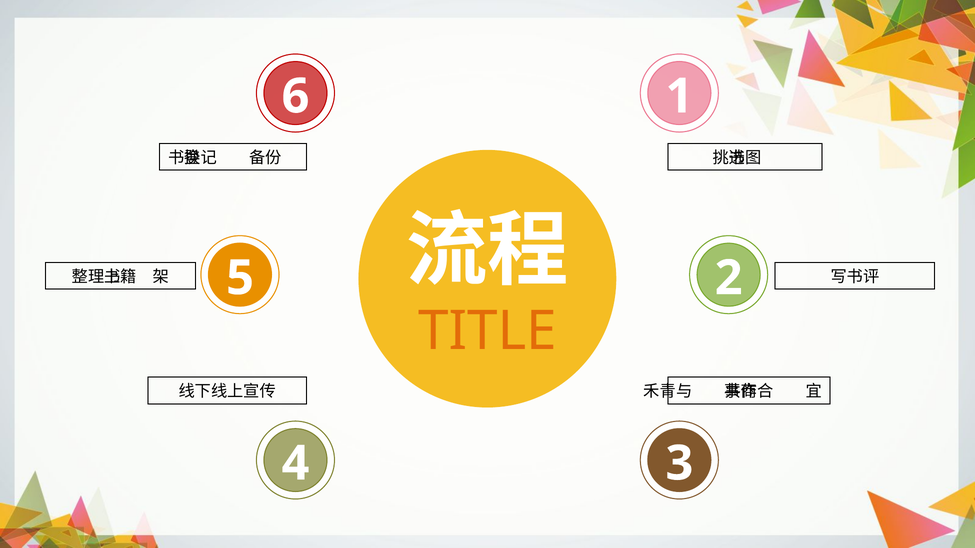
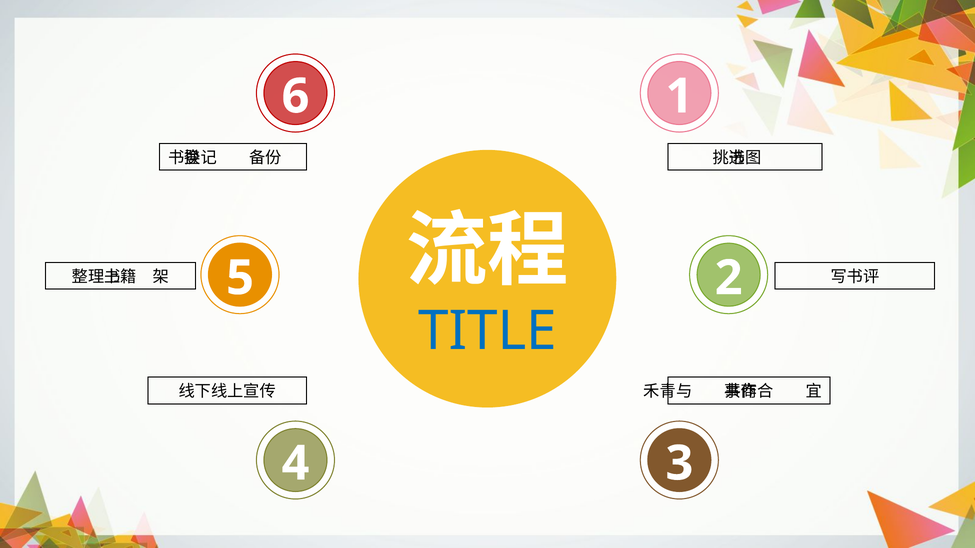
TITLE colour: orange -> blue
